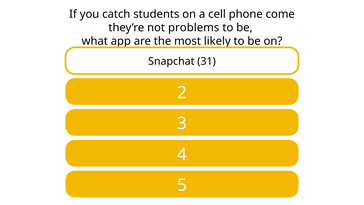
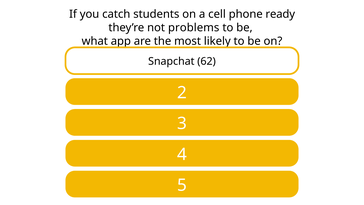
come: come -> ready
31: 31 -> 62
